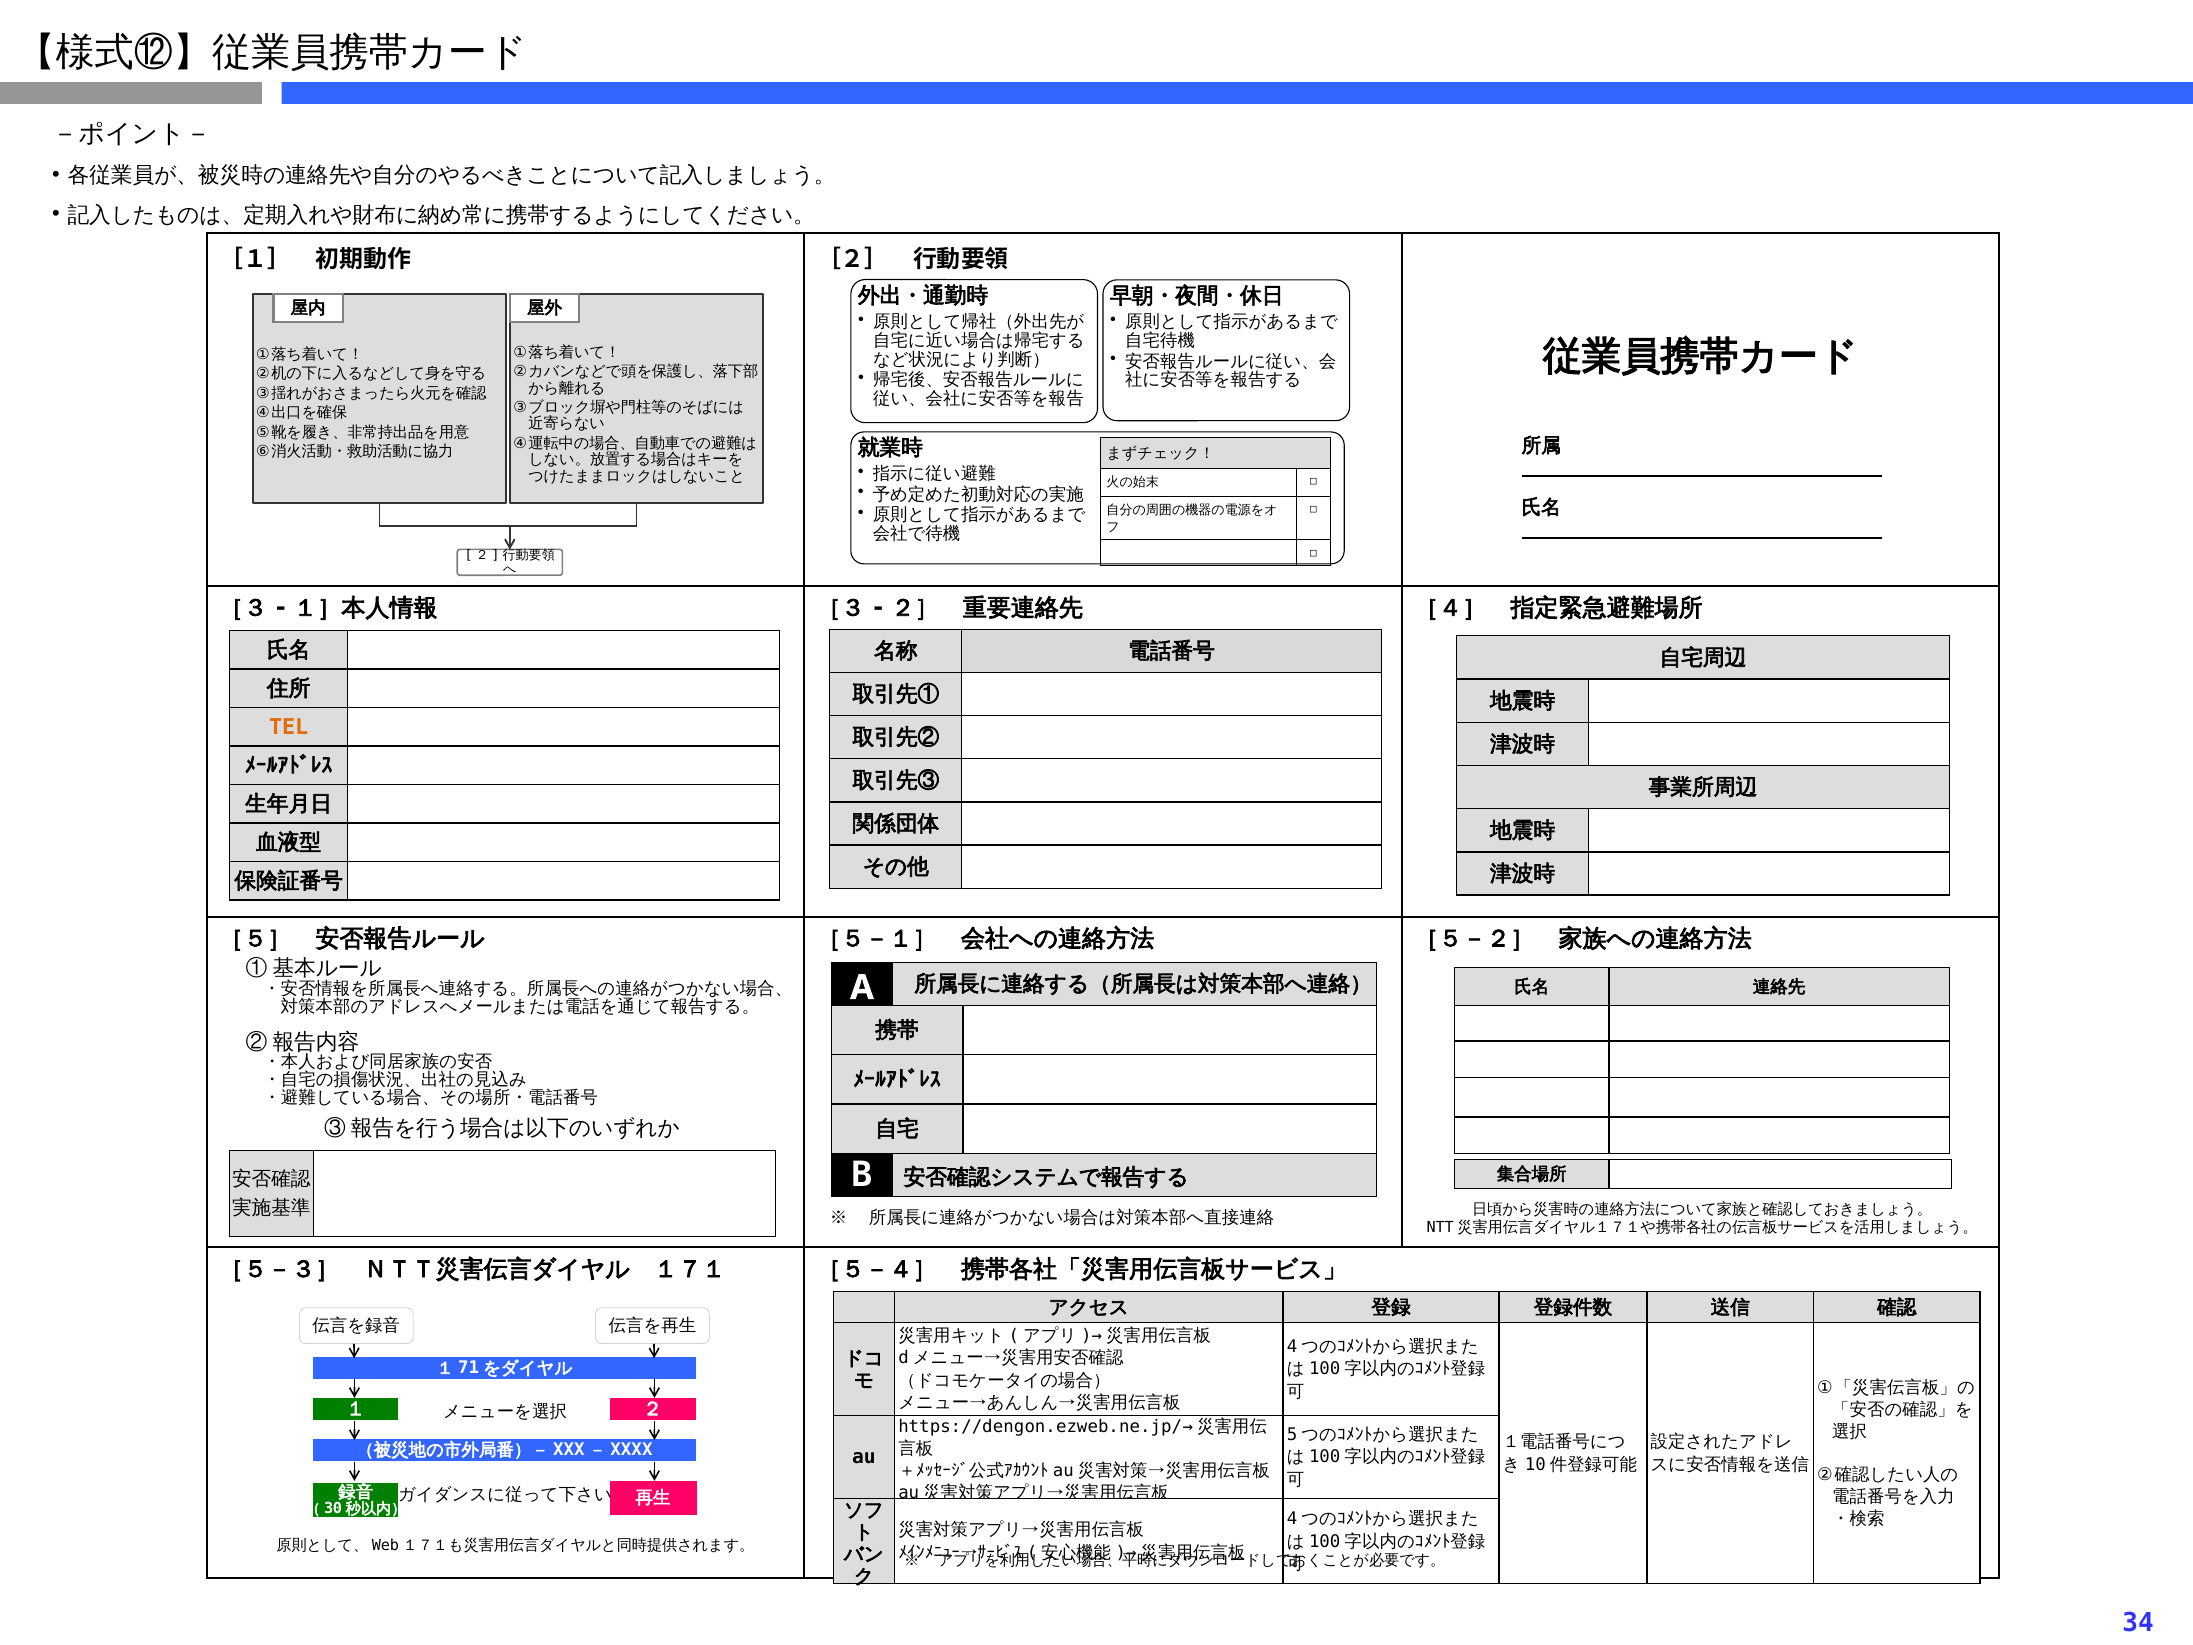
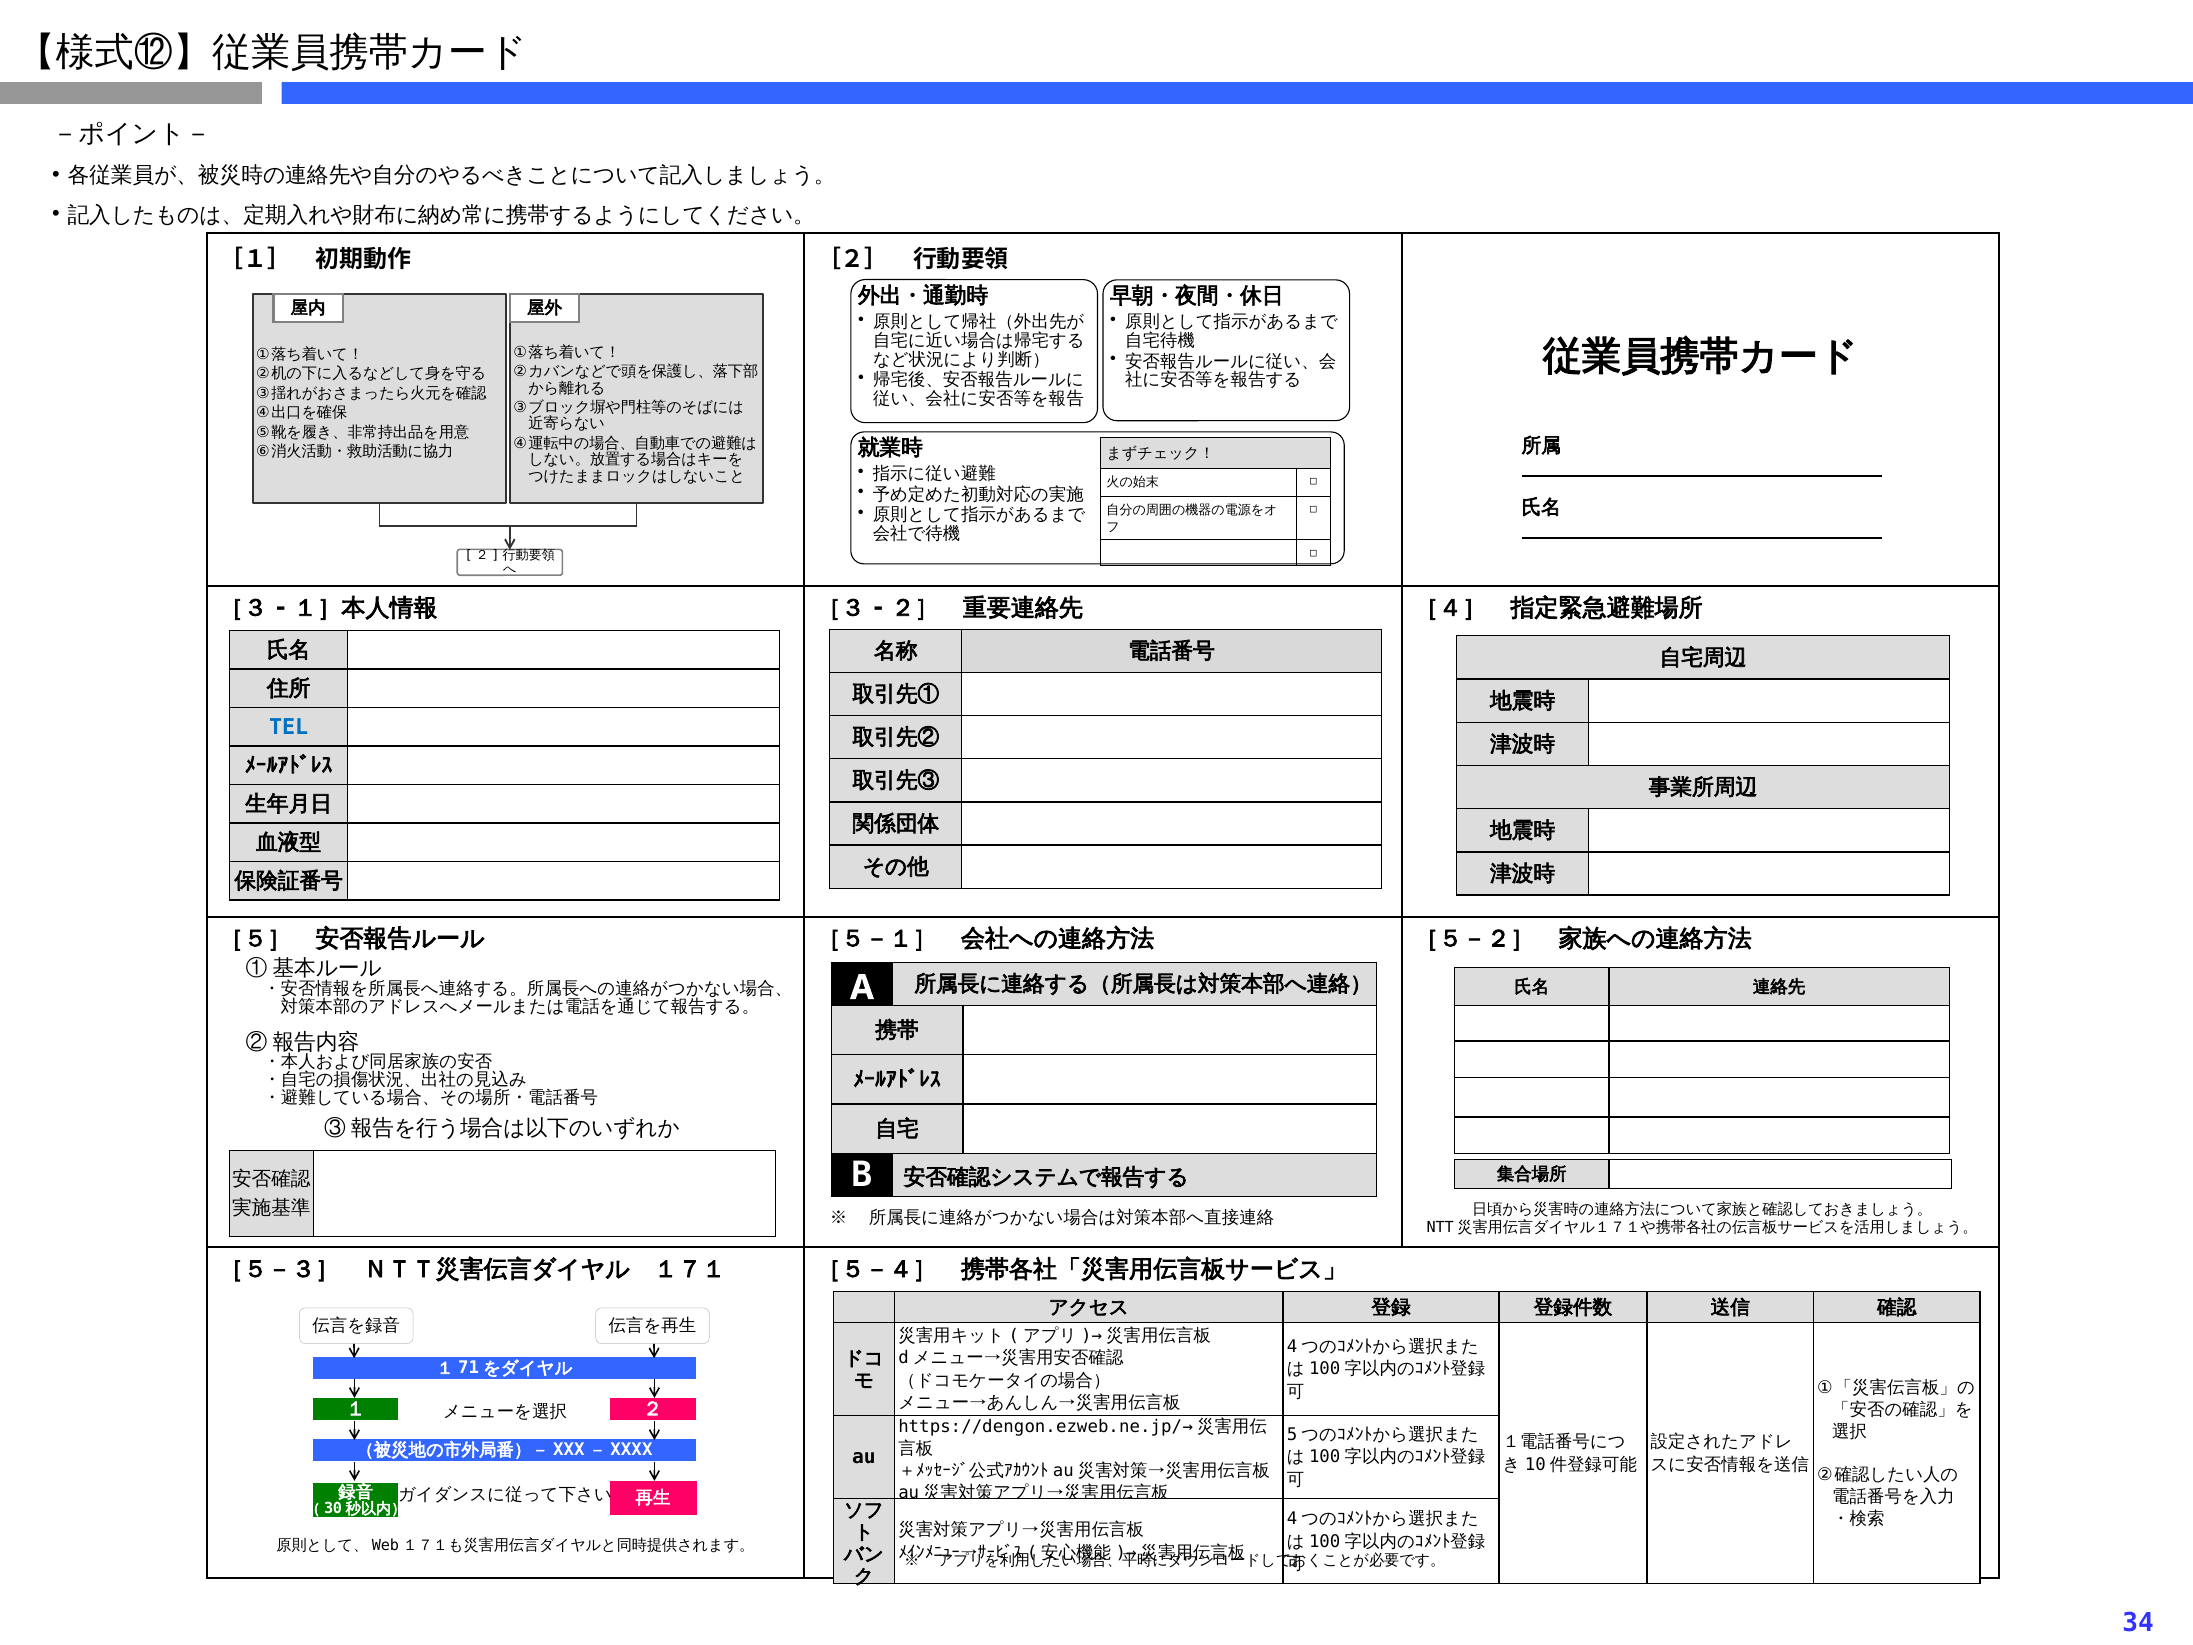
TEL colour: orange -> blue
